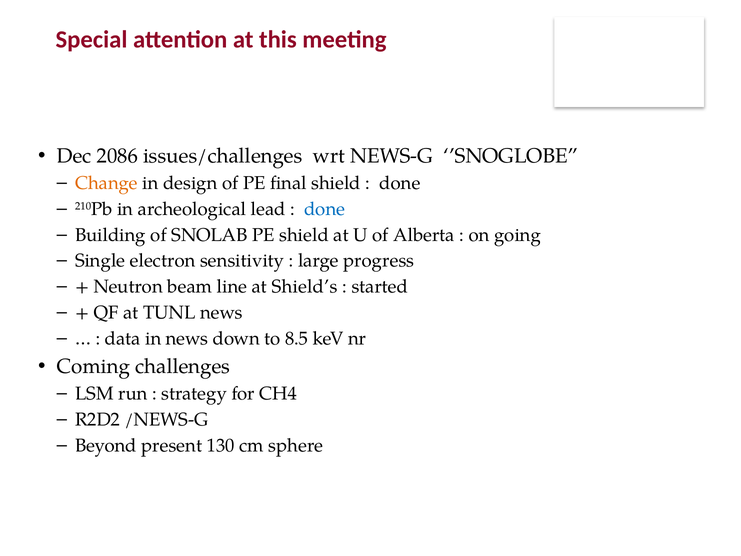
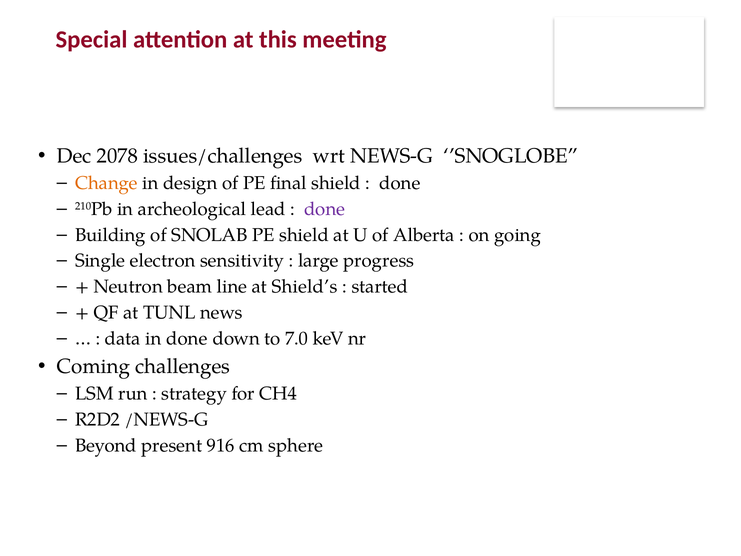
2086: 2086 -> 2078
done at (325, 209) colour: blue -> purple
in news: news -> done
8.5: 8.5 -> 7.0
130: 130 -> 916
